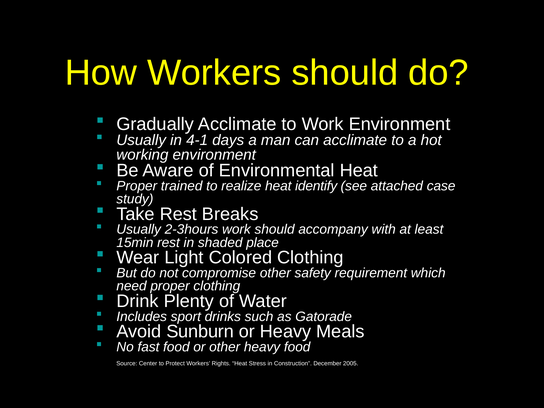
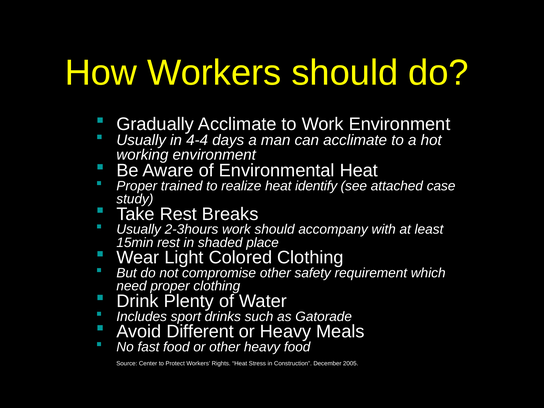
4-1: 4-1 -> 4-4
Sunburn: Sunburn -> Different
